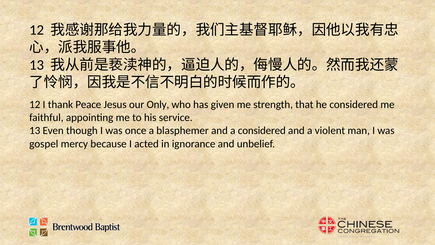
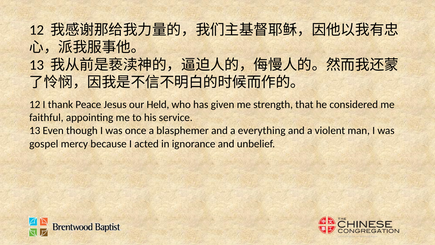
Only: Only -> Held
a considered: considered -> everything
